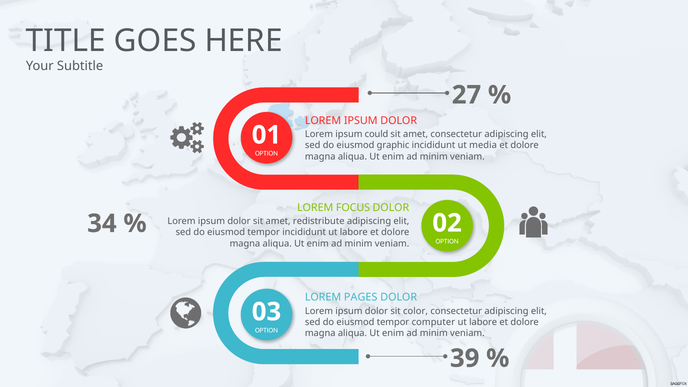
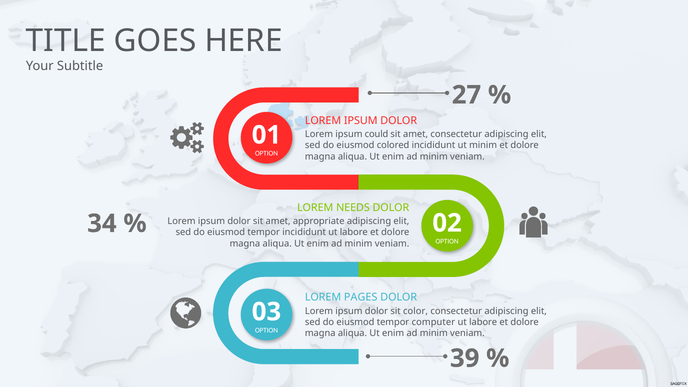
graphic: graphic -> colored
ut media: media -> minim
FOCUS: FOCUS -> NEEDS
redistribute: redistribute -> appropriate
